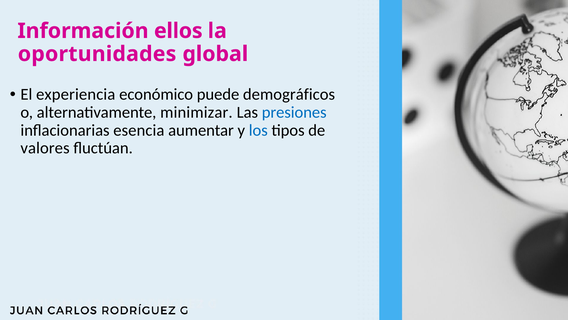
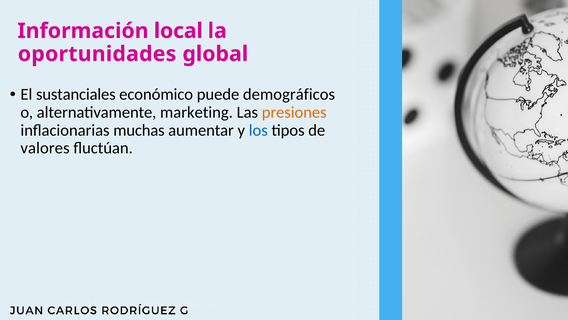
ellos: ellos -> local
experiencia: experiencia -> sustanciales
minimizar: minimizar -> marketing
presiones colour: blue -> orange
esencia: esencia -> muchas
